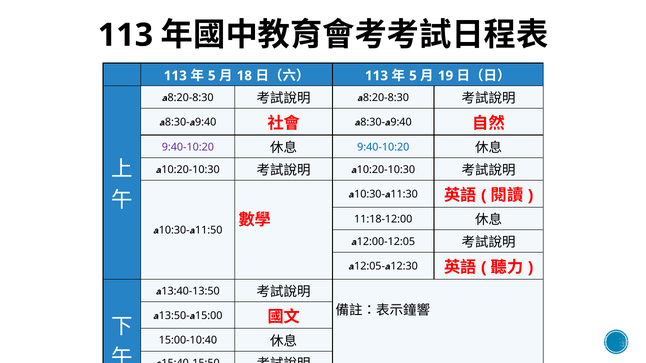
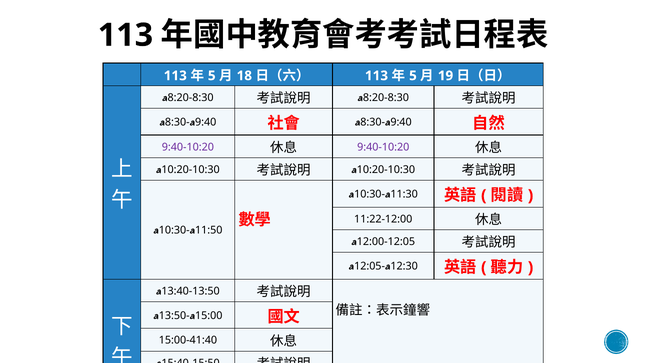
9:40-10:20 at (383, 147) colour: blue -> purple
11:18-12:00: 11:18-12:00 -> 11:22-12:00
15:00-10:40: 15:00-10:40 -> 15:00-41:40
